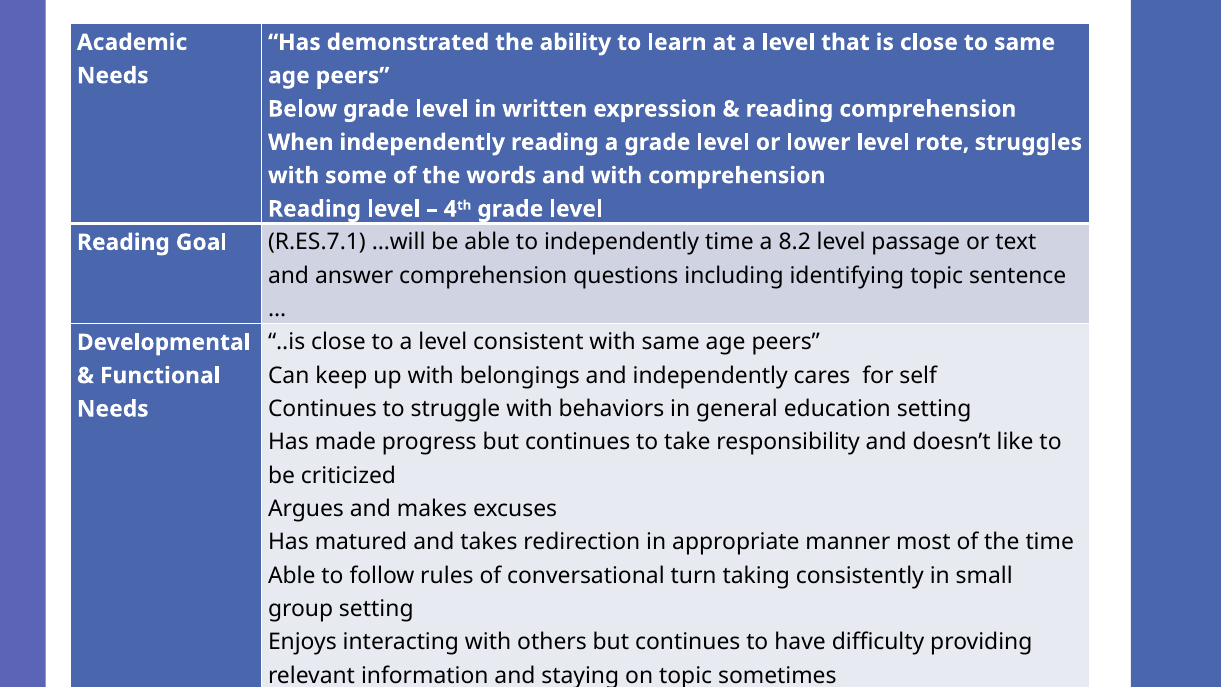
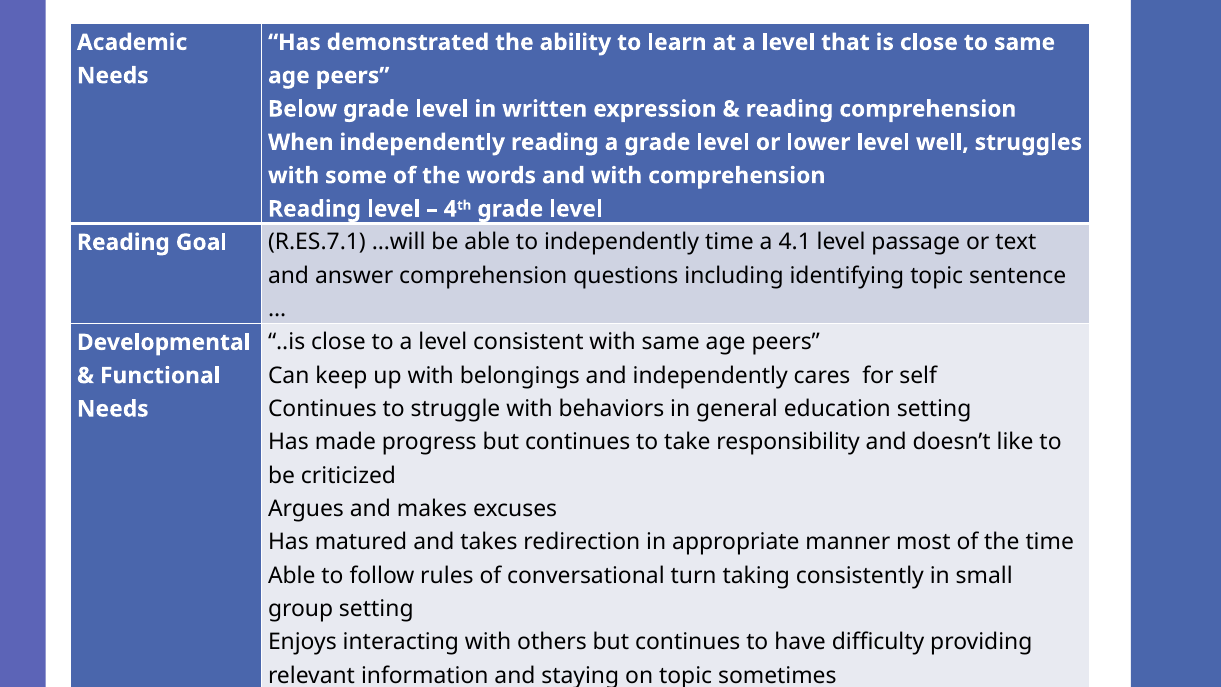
rote: rote -> well
8.2: 8.2 -> 4.1
